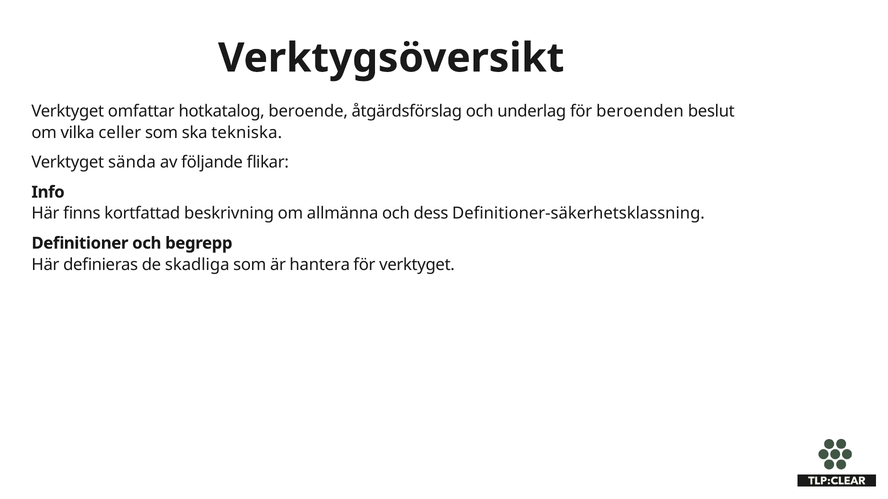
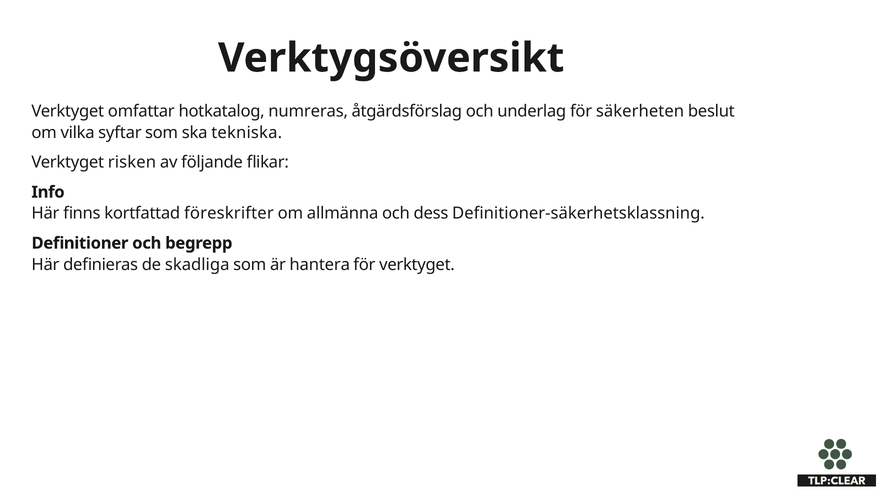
beroende: beroende -> numreras
beroenden: beroenden -> säkerheten
celler: celler -> syftar
sända: sända -> risken
beskrivning: beskrivning -> föreskrifter
